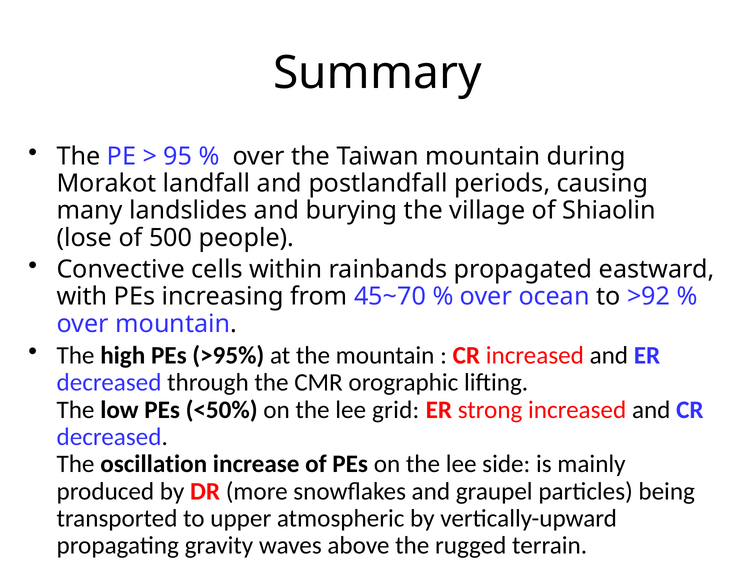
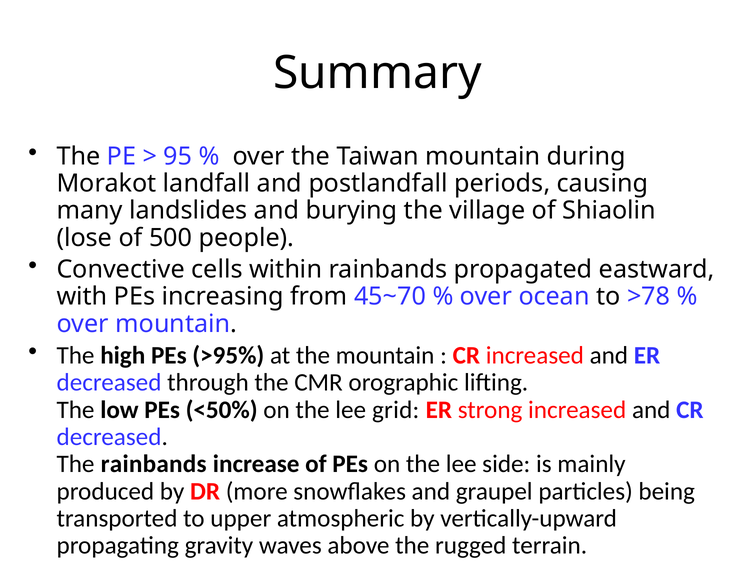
>92: >92 -> >78
The oscillation: oscillation -> rainbands
